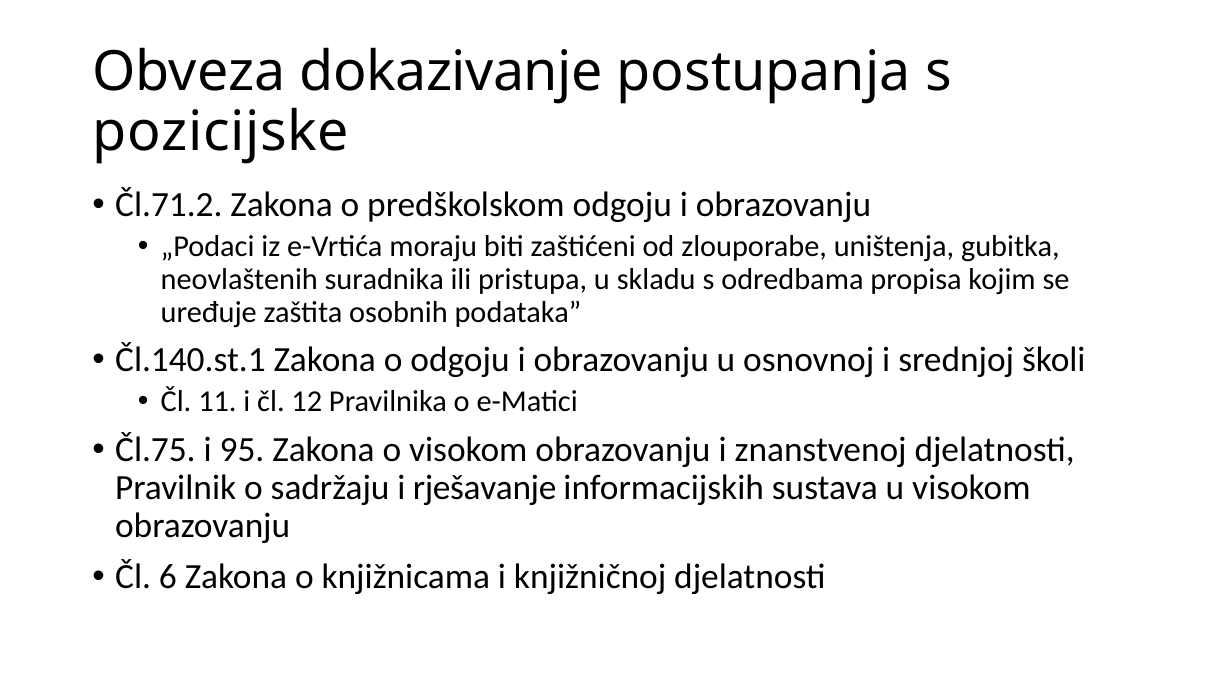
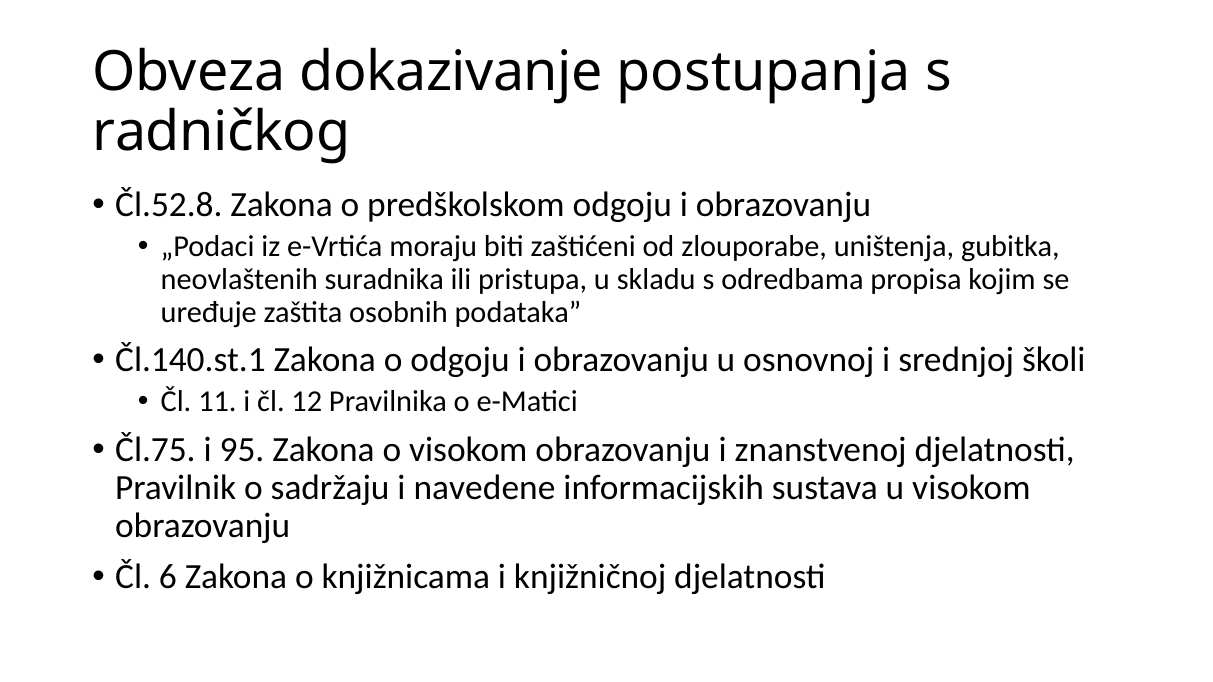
pozicijske: pozicijske -> radničkog
Čl.71.2: Čl.71.2 -> Čl.52.8
rješavanje: rješavanje -> navedene
